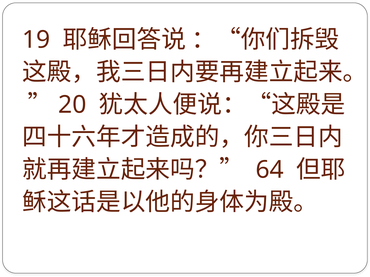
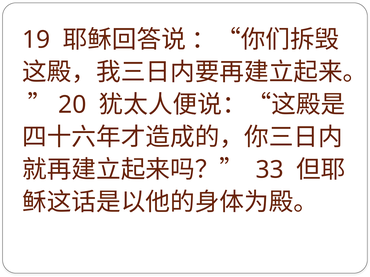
64: 64 -> 33
